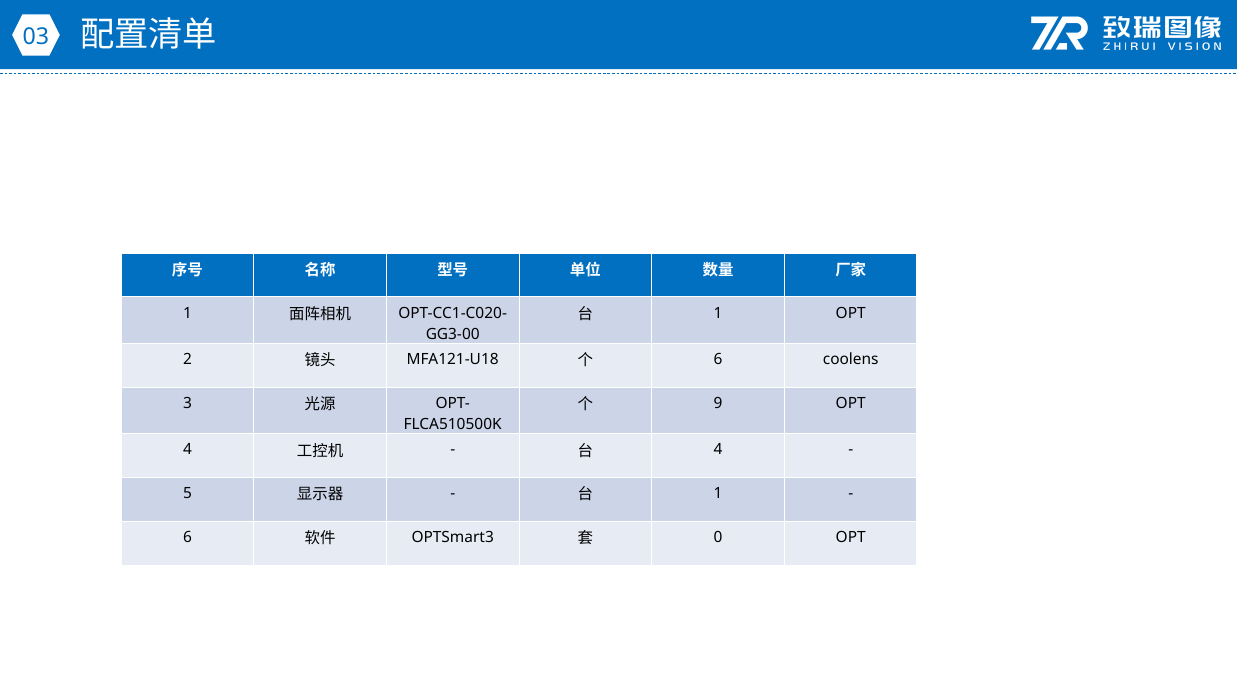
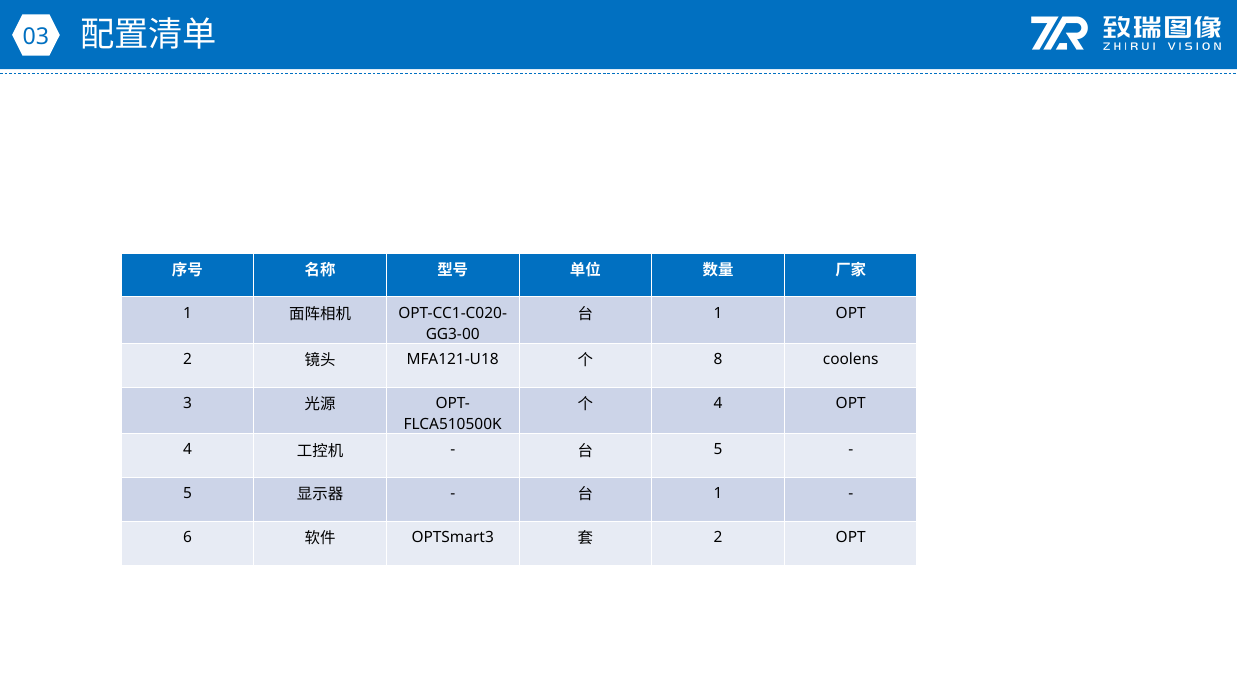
6 at (718, 359): 6 -> 8
9 at (718, 403): 9 -> 4
4 at (718, 450): 4 -> 5
0 at (718, 537): 0 -> 2
